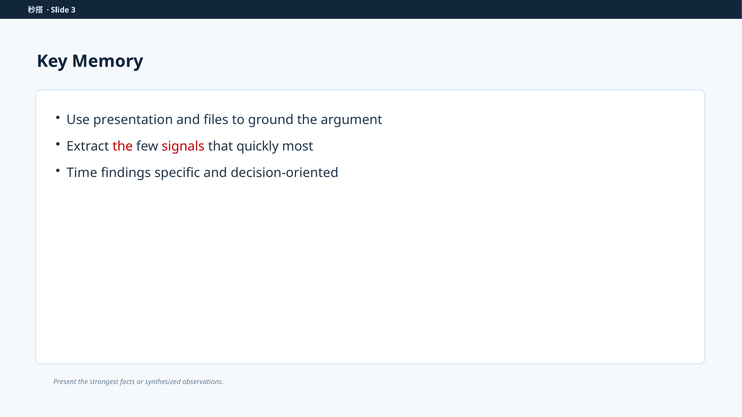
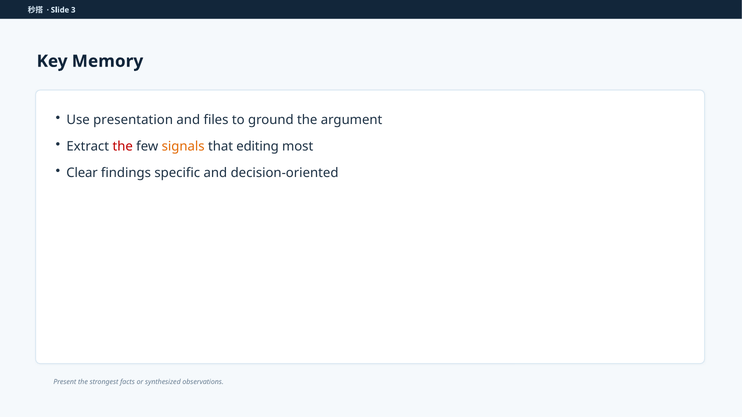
signals colour: red -> orange
quickly: quickly -> editing
Time: Time -> Clear
